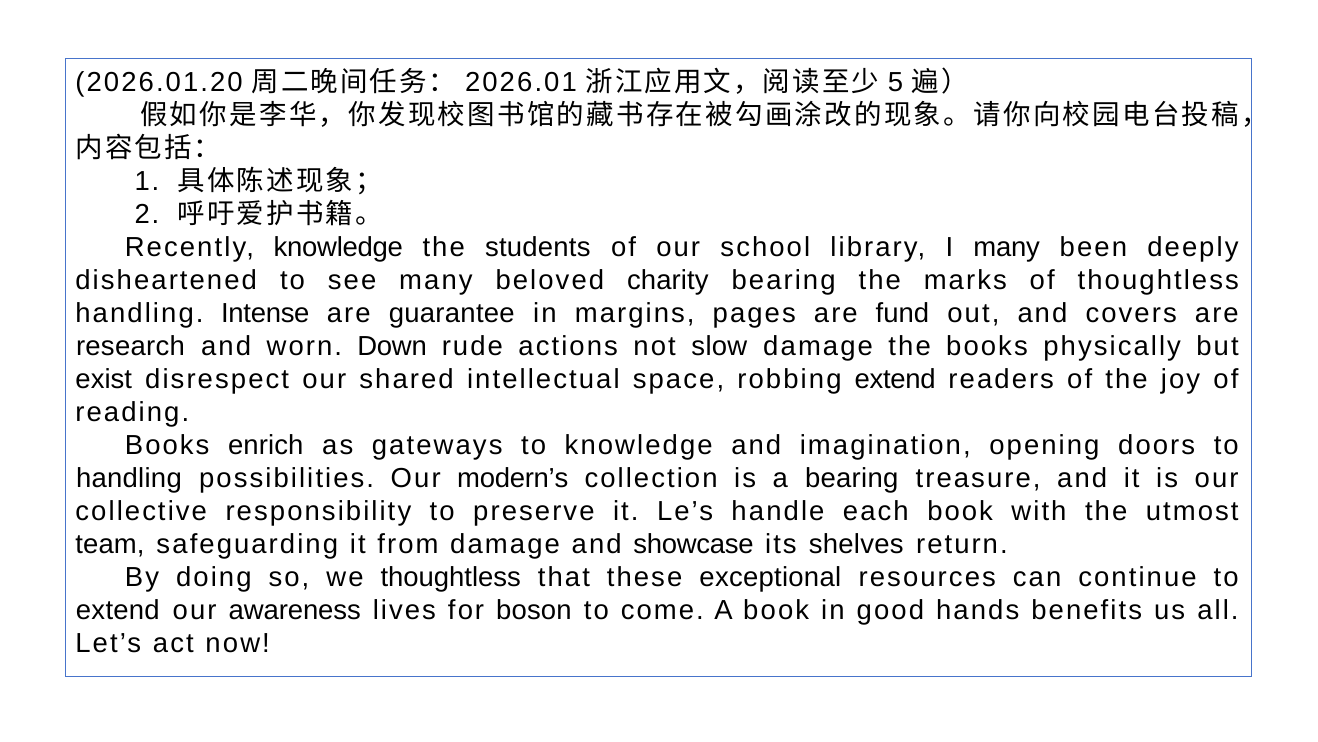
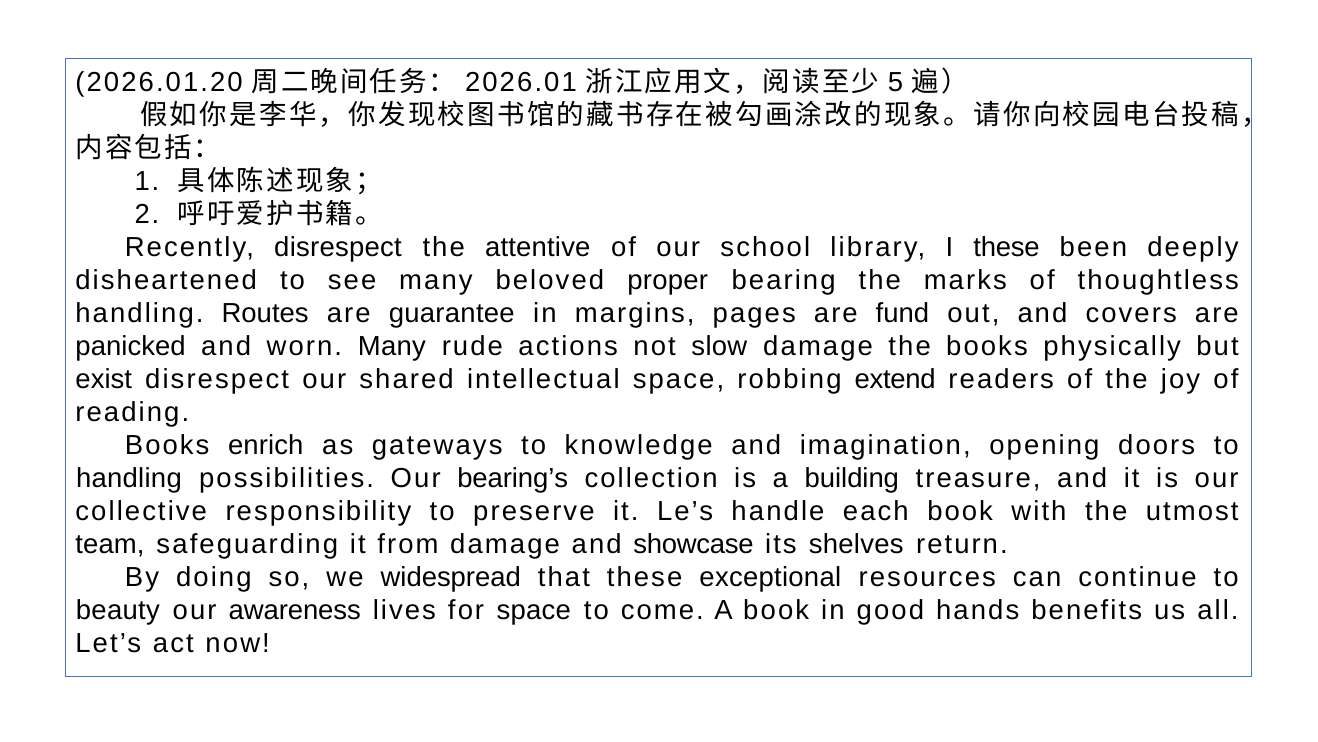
Recently knowledge: knowledge -> disrespect
students: students -> attentive
I many: many -> these
charity: charity -> proper
Intense: Intense -> Routes
research: research -> panicked
worn Down: Down -> Many
modern’s: modern’s -> bearing’s
a bearing: bearing -> building
we thoughtless: thoughtless -> widespread
extend at (118, 610): extend -> beauty
for boson: boson -> space
